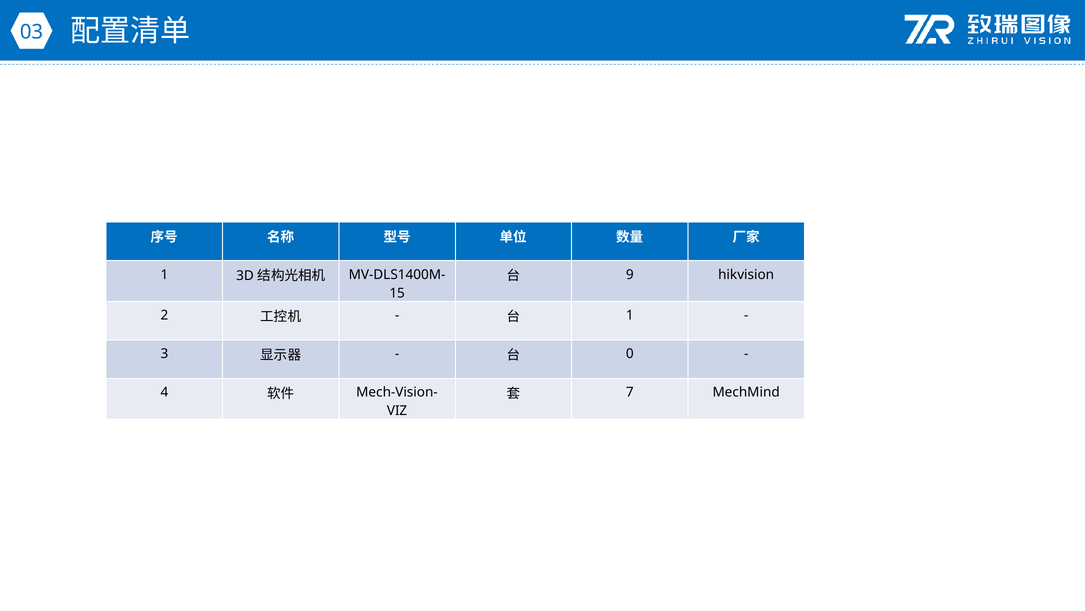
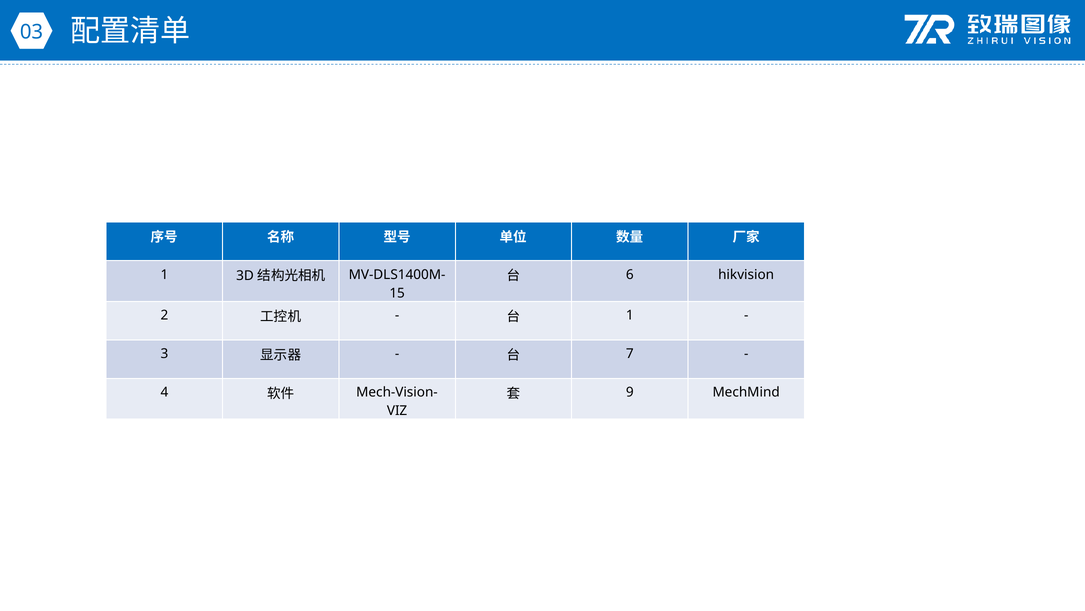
9: 9 -> 6
0: 0 -> 7
7: 7 -> 9
